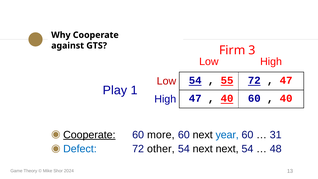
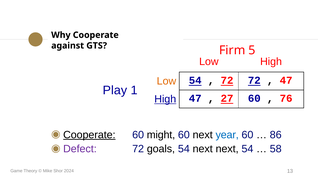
3: 3 -> 5
Low at (166, 81) colour: red -> orange
55 at (227, 80): 55 -> 72
High at (165, 99) underline: none -> present
40 at (227, 98): 40 -> 27
40 at (286, 98): 40 -> 76
more: more -> might
31: 31 -> 86
Defect colour: blue -> purple
other: other -> goals
48: 48 -> 58
